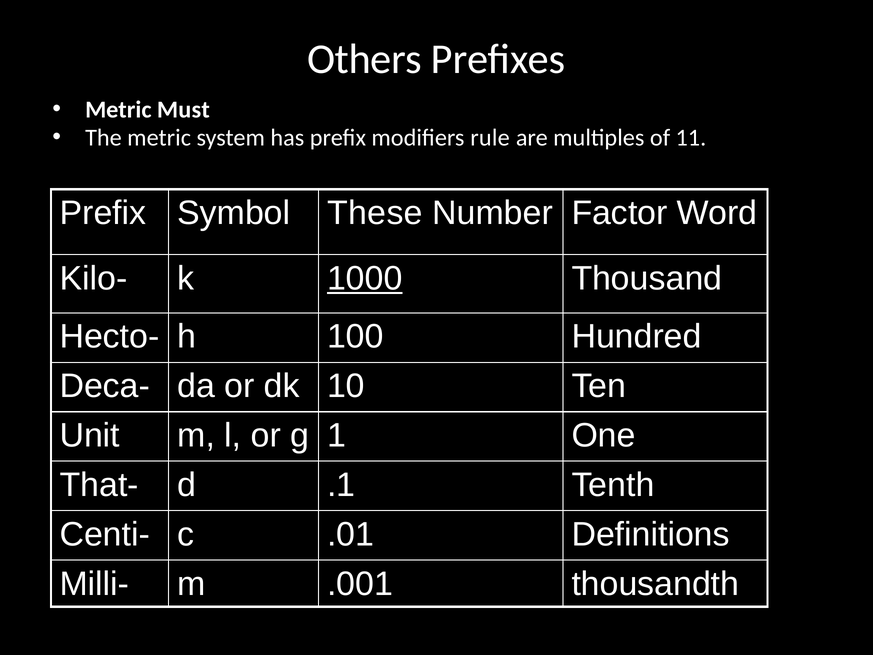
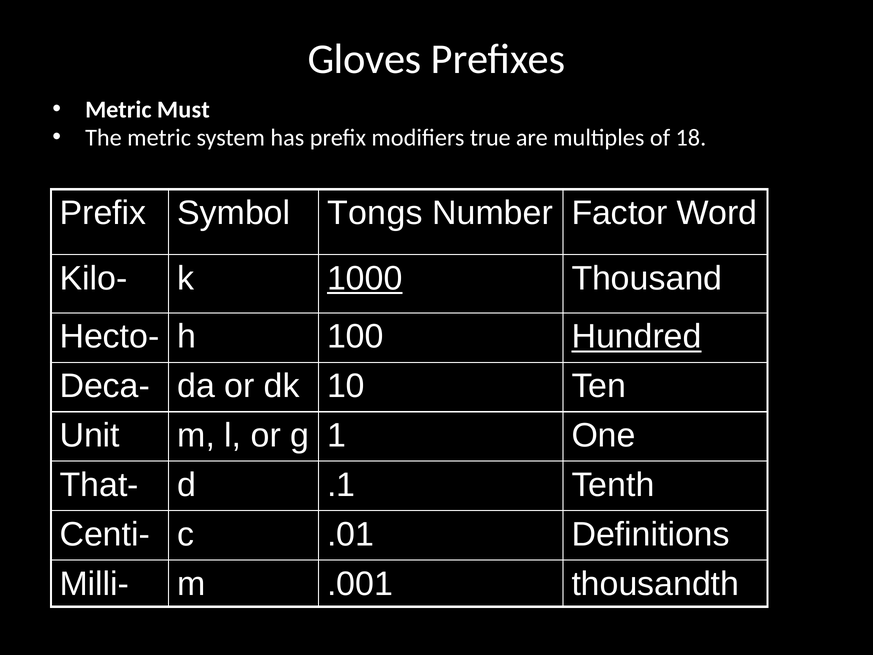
Others: Others -> Gloves
rule: rule -> true
11: 11 -> 18
These: These -> Tongs
Hundred underline: none -> present
